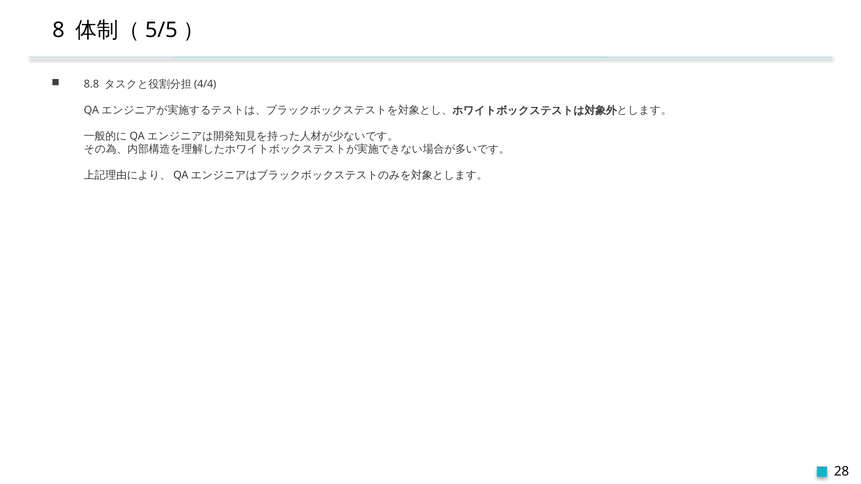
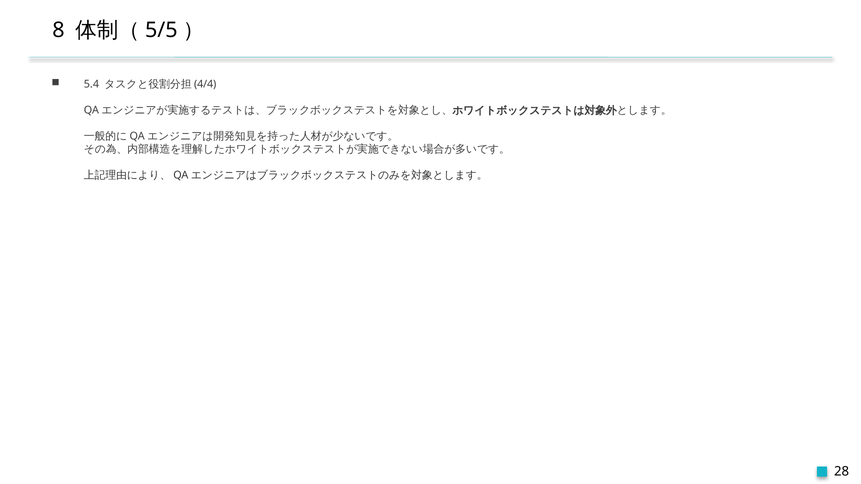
8.8: 8.8 -> 5.4
